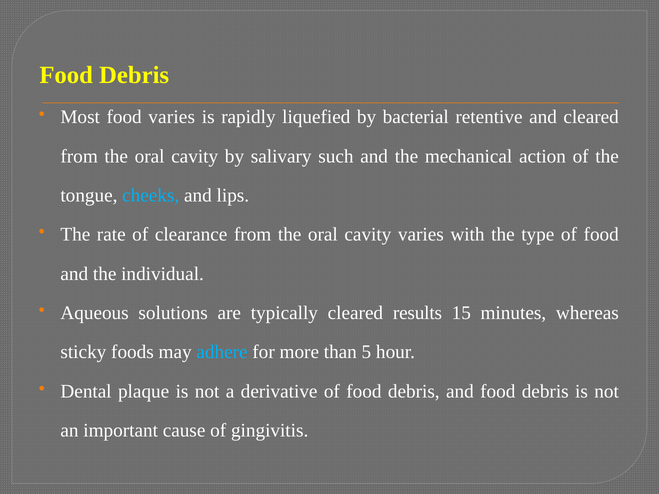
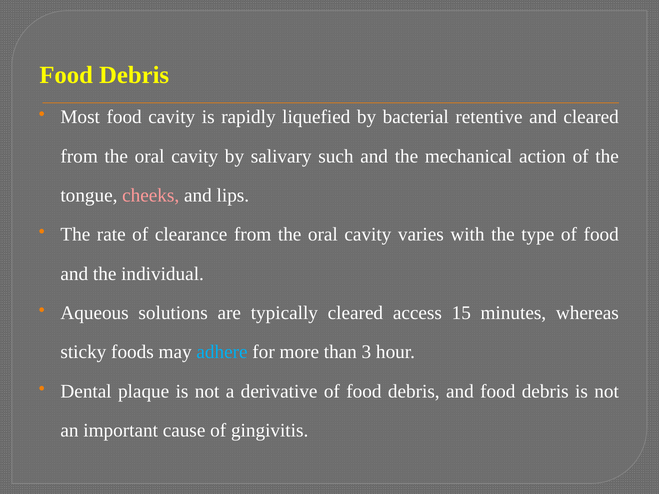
food varies: varies -> cavity
cheeks colour: light blue -> pink
results: results -> access
5: 5 -> 3
